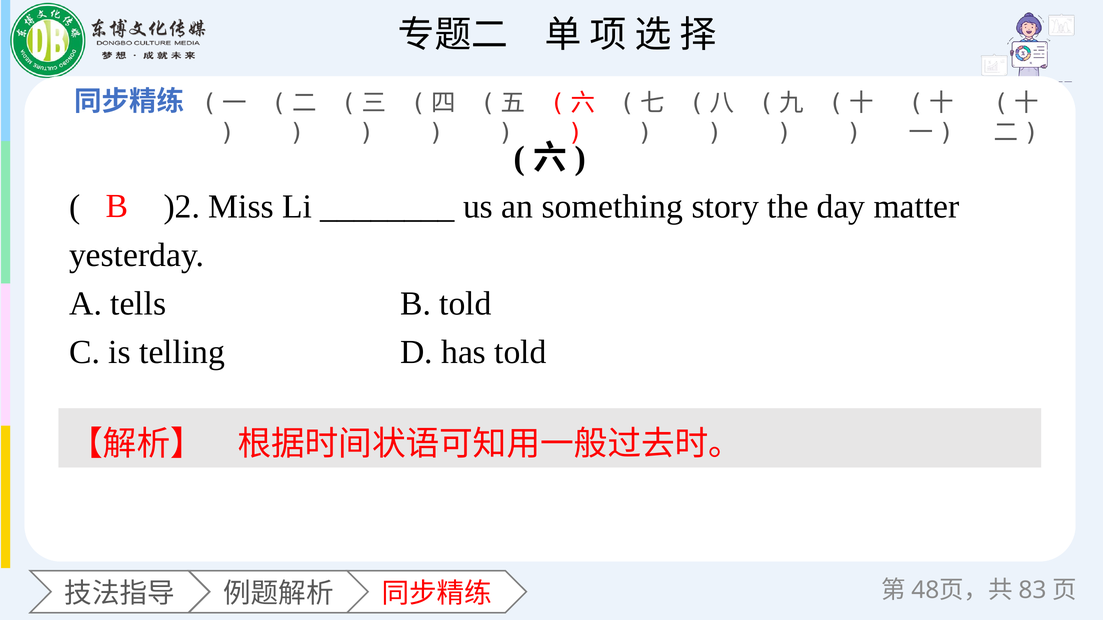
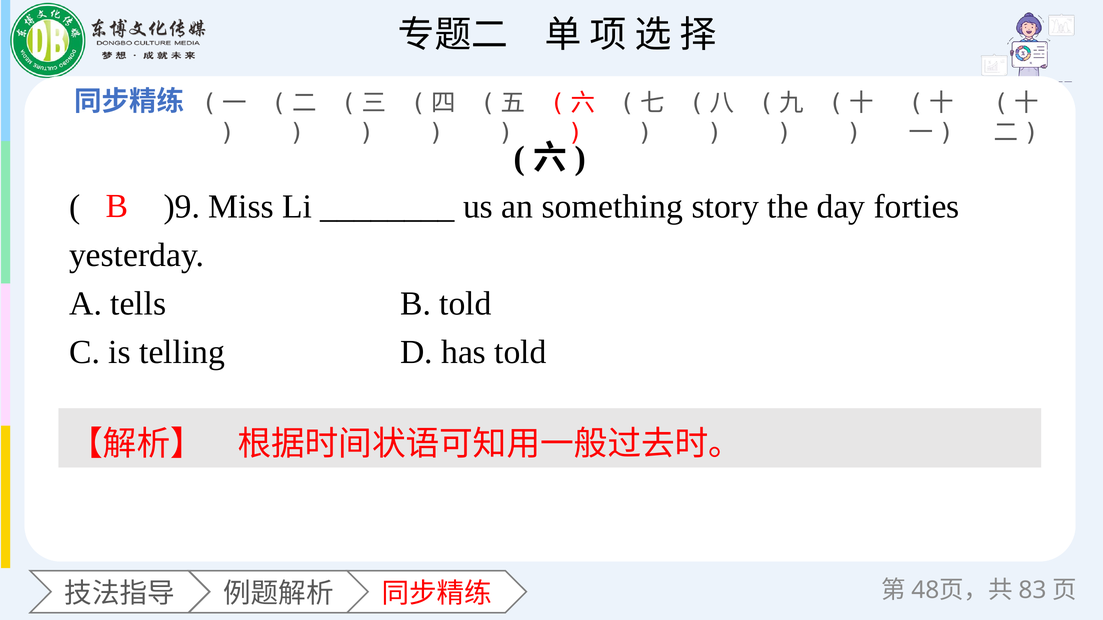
)2: )2 -> )9
matter: matter -> forties
